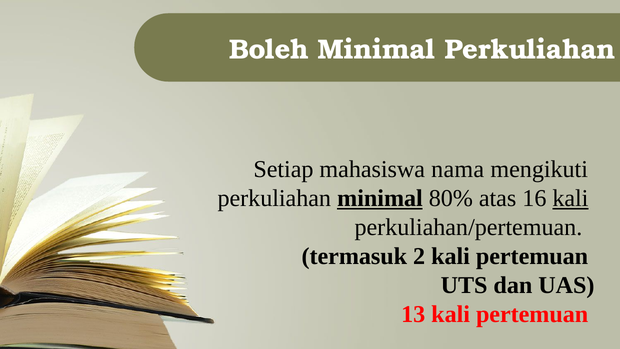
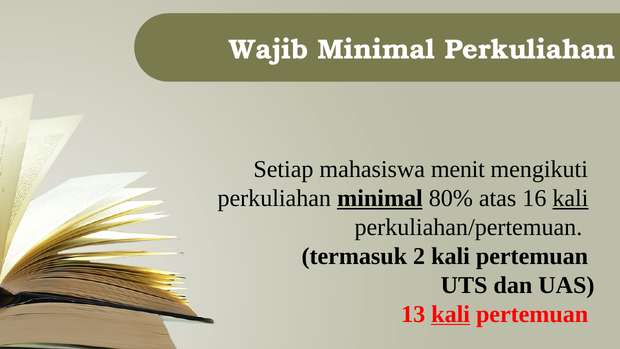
Boleh: Boleh -> Wajib
nama: nama -> menit
kali at (451, 314) underline: none -> present
